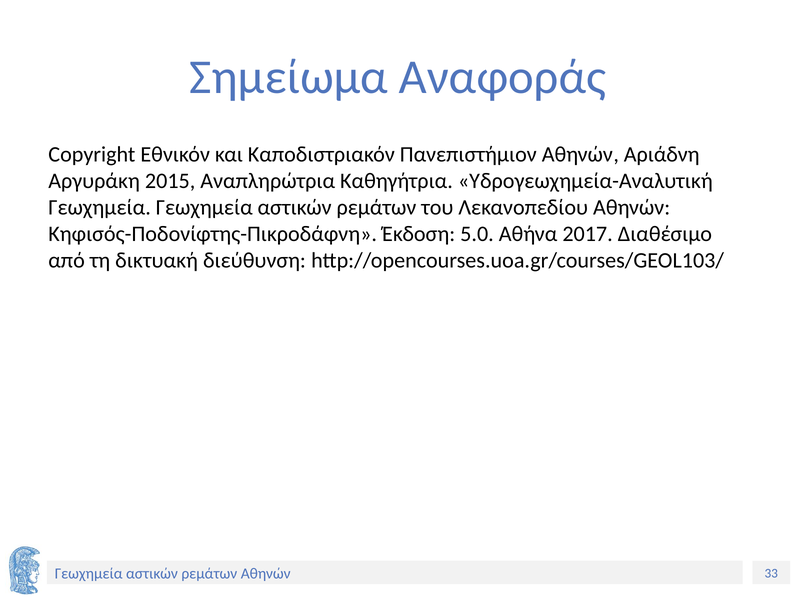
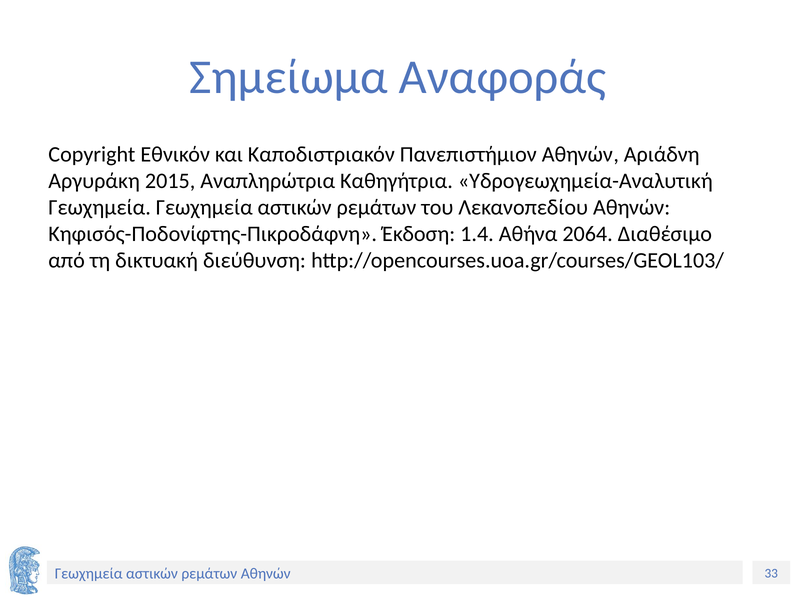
5.0: 5.0 -> 1.4
2017: 2017 -> 2064
